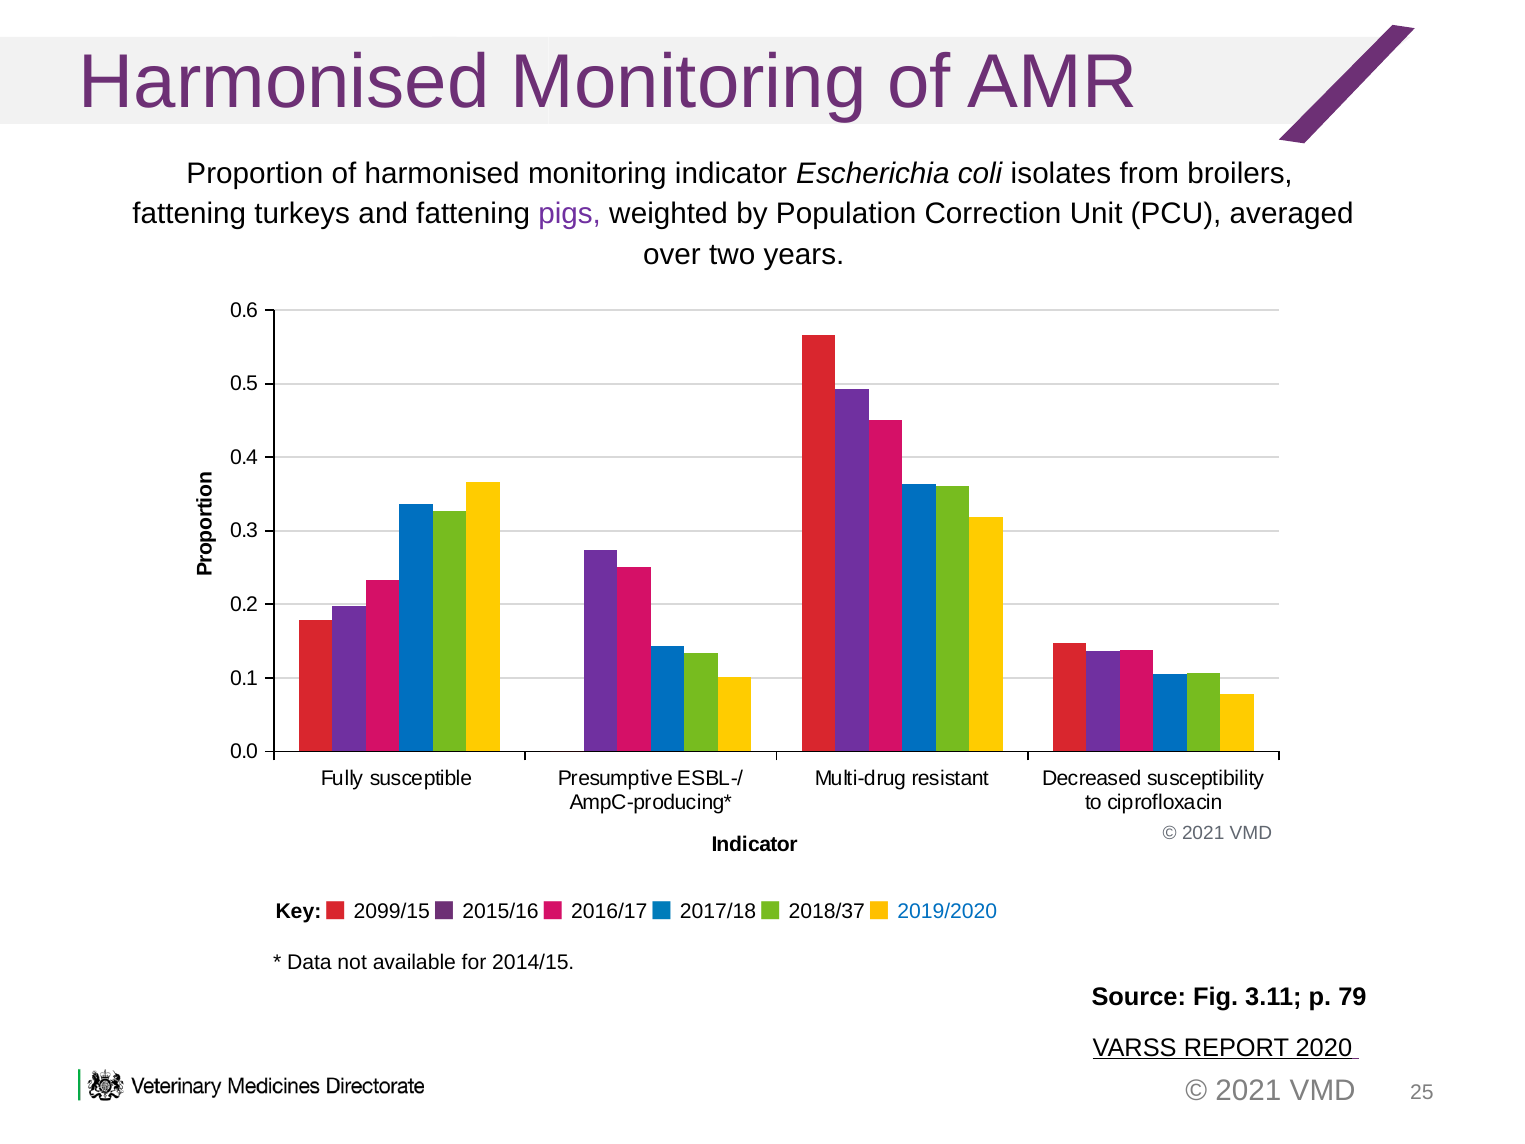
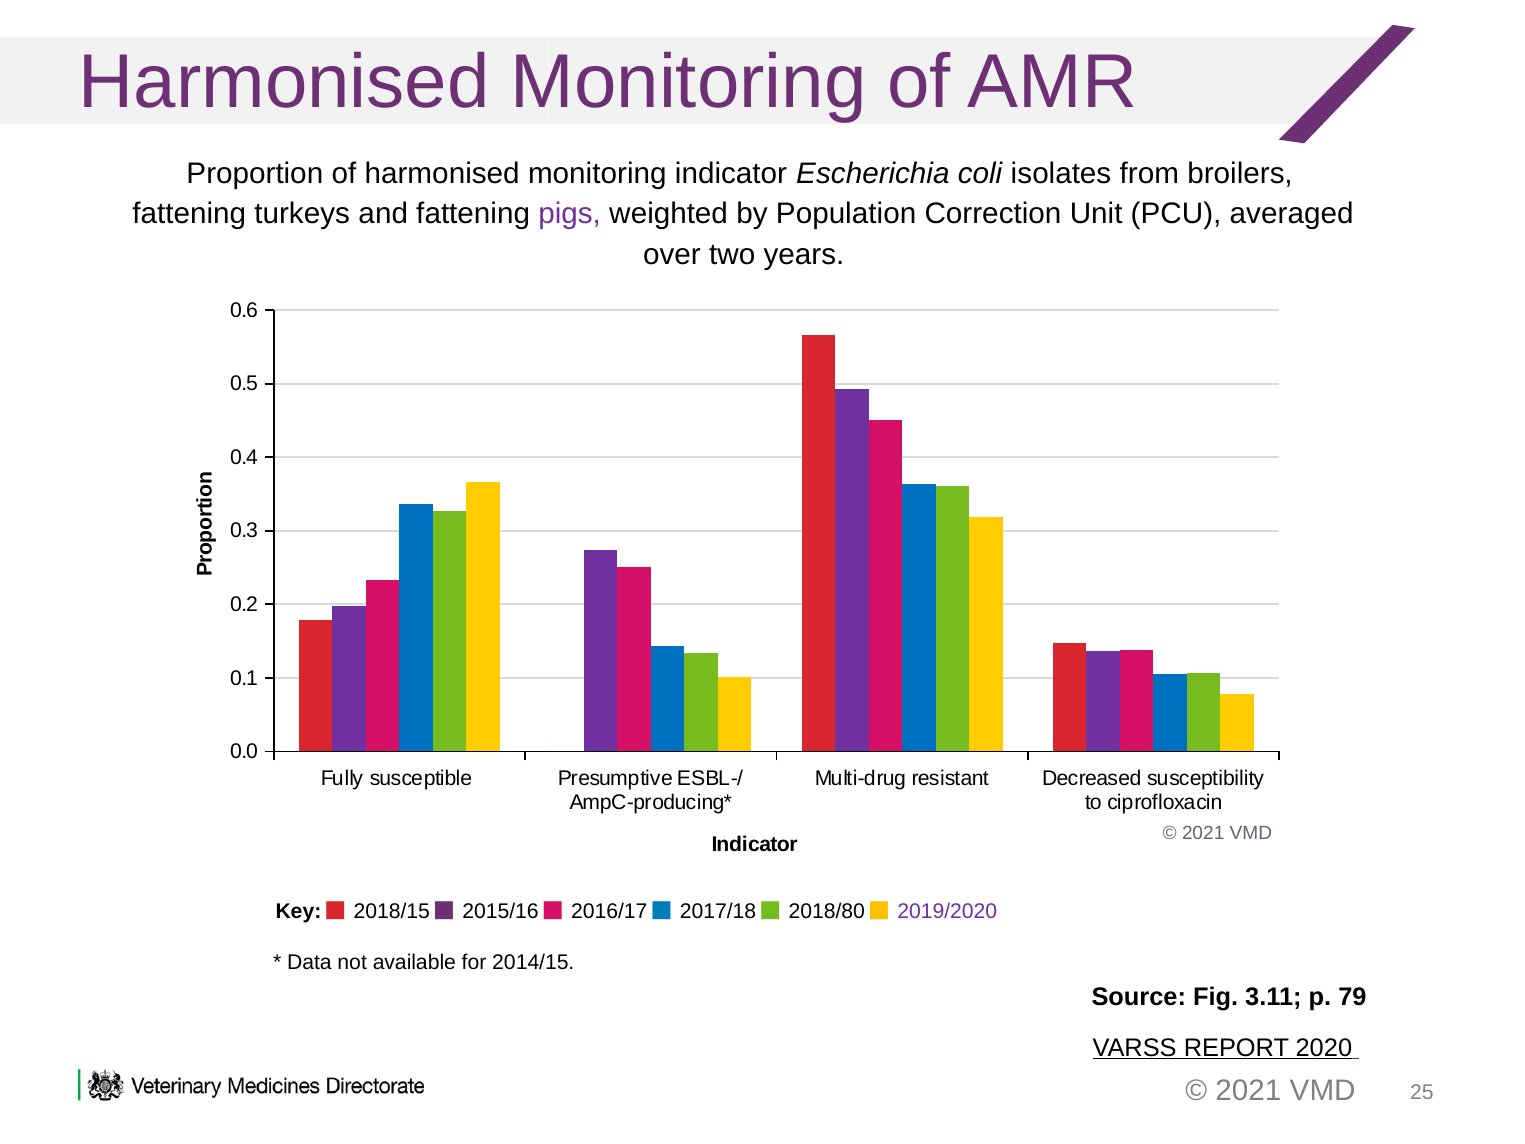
2099/15: 2099/15 -> 2018/15
2018/37: 2018/37 -> 2018/80
2019/2020 colour: blue -> purple
